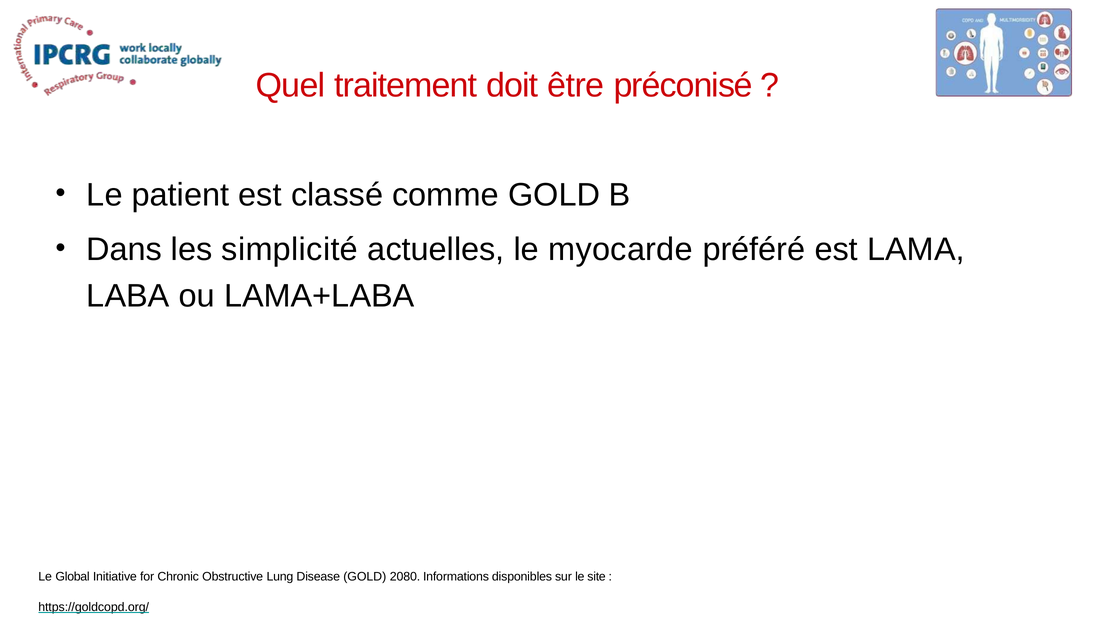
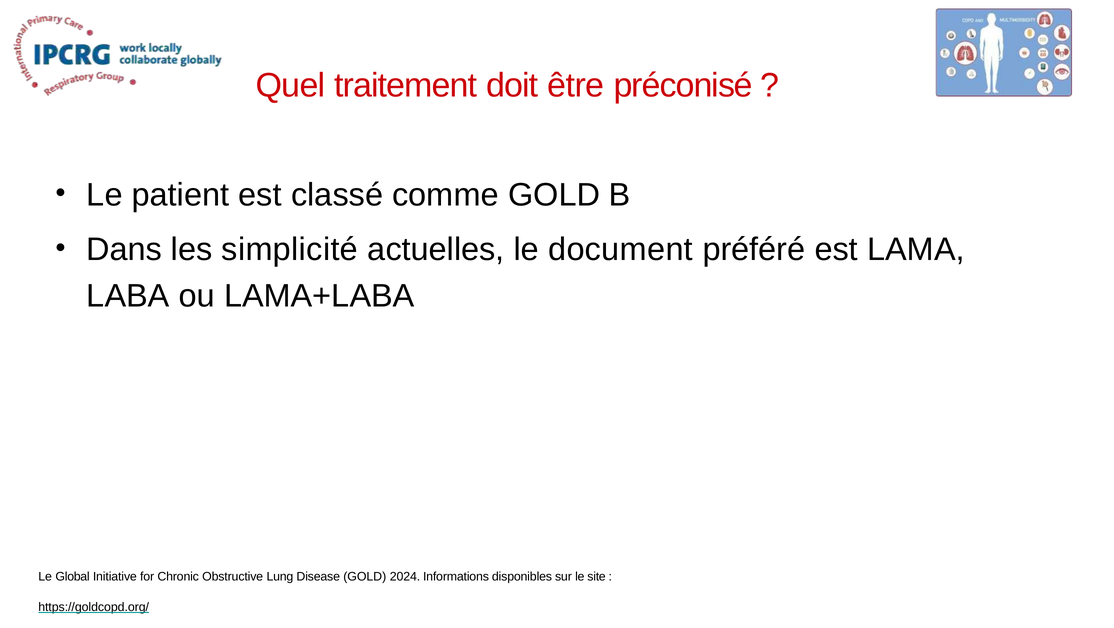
myocarde: myocarde -> document
2080: 2080 -> 2024
